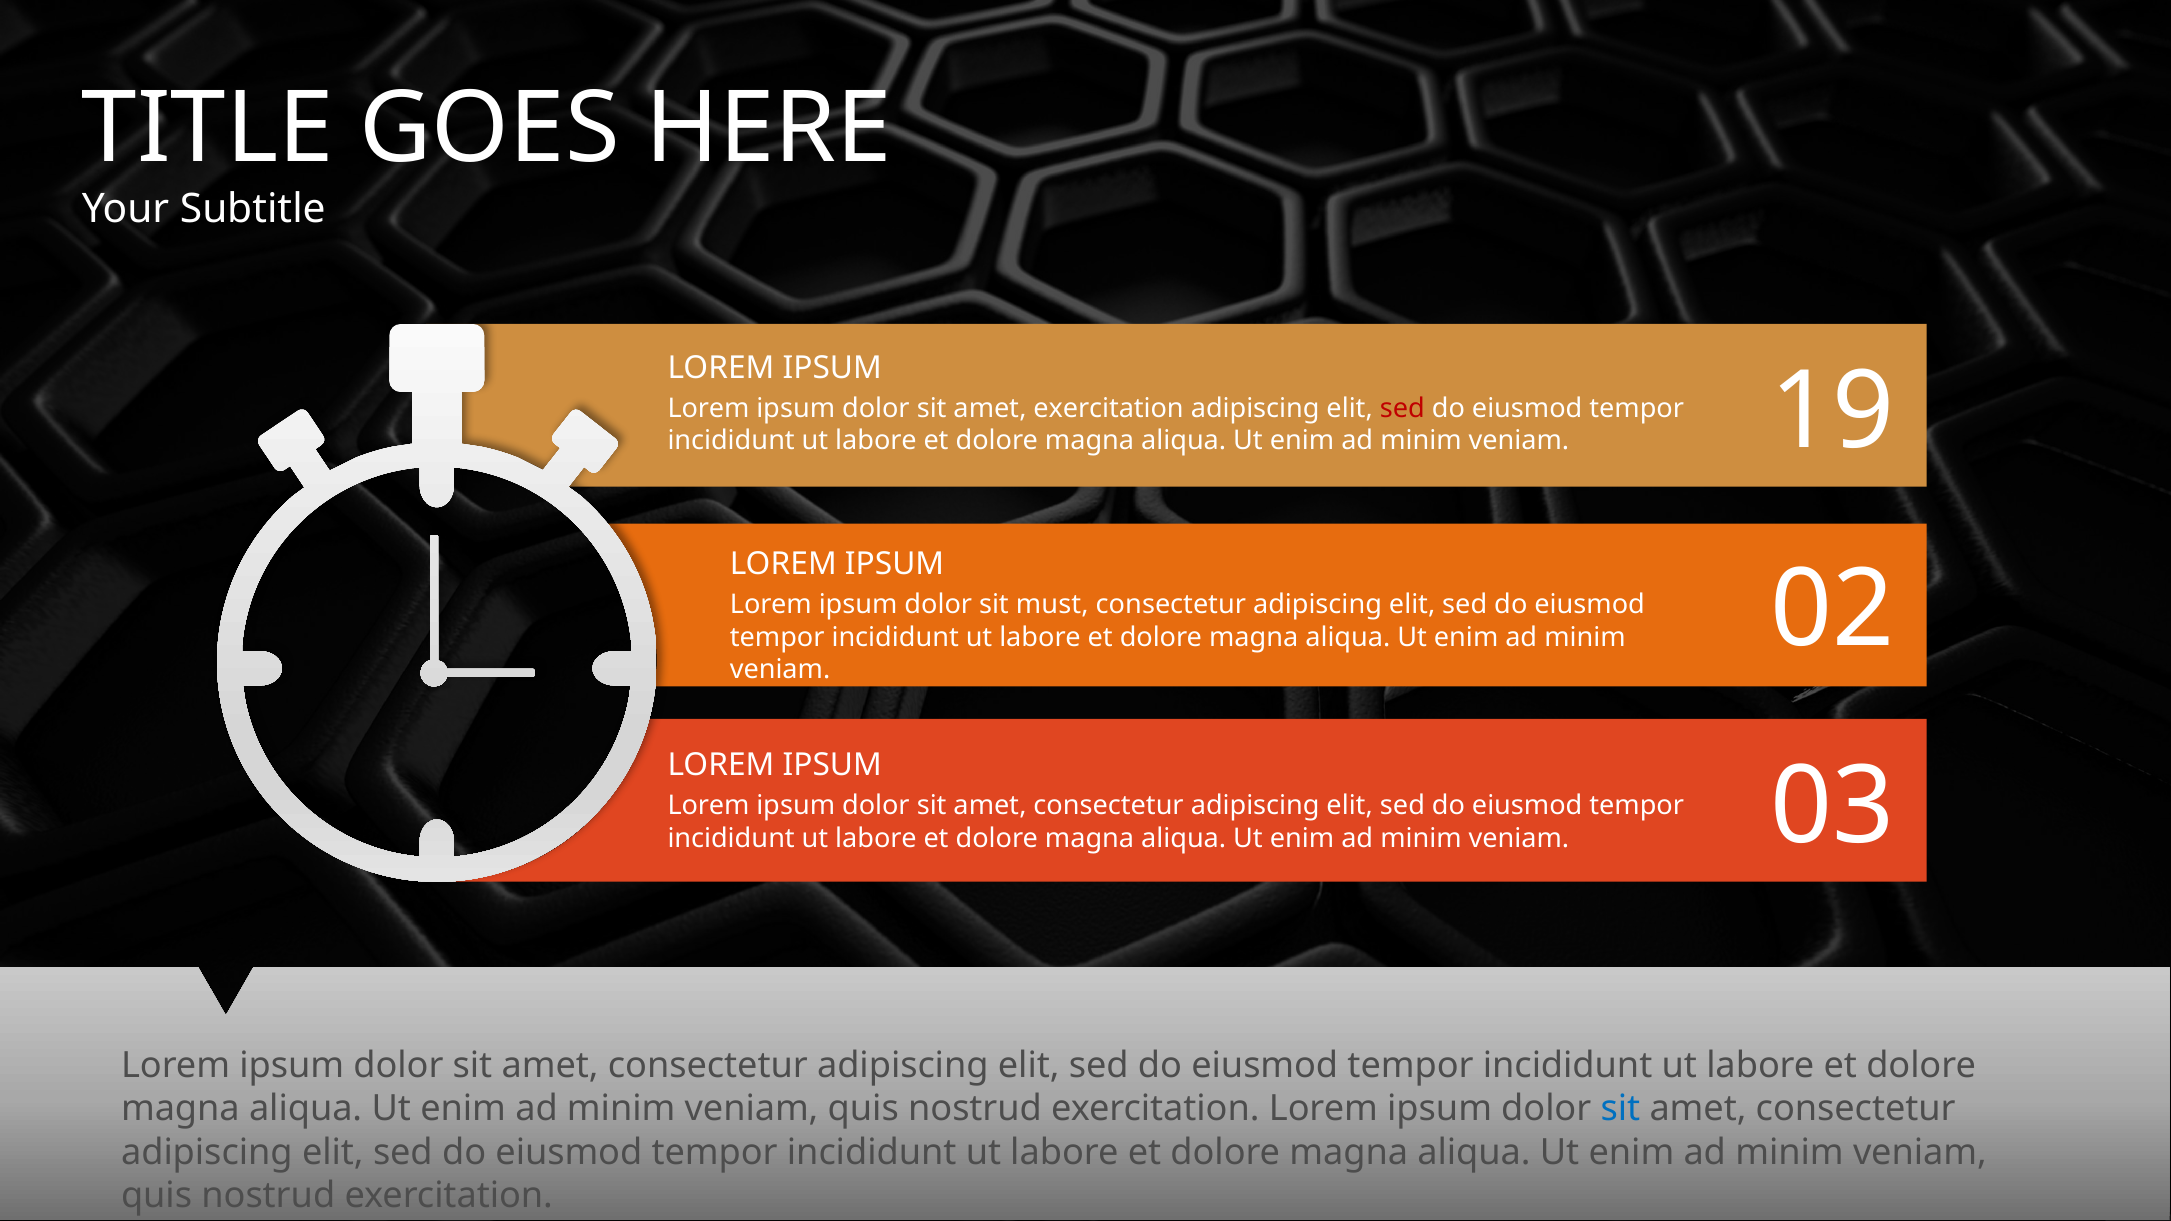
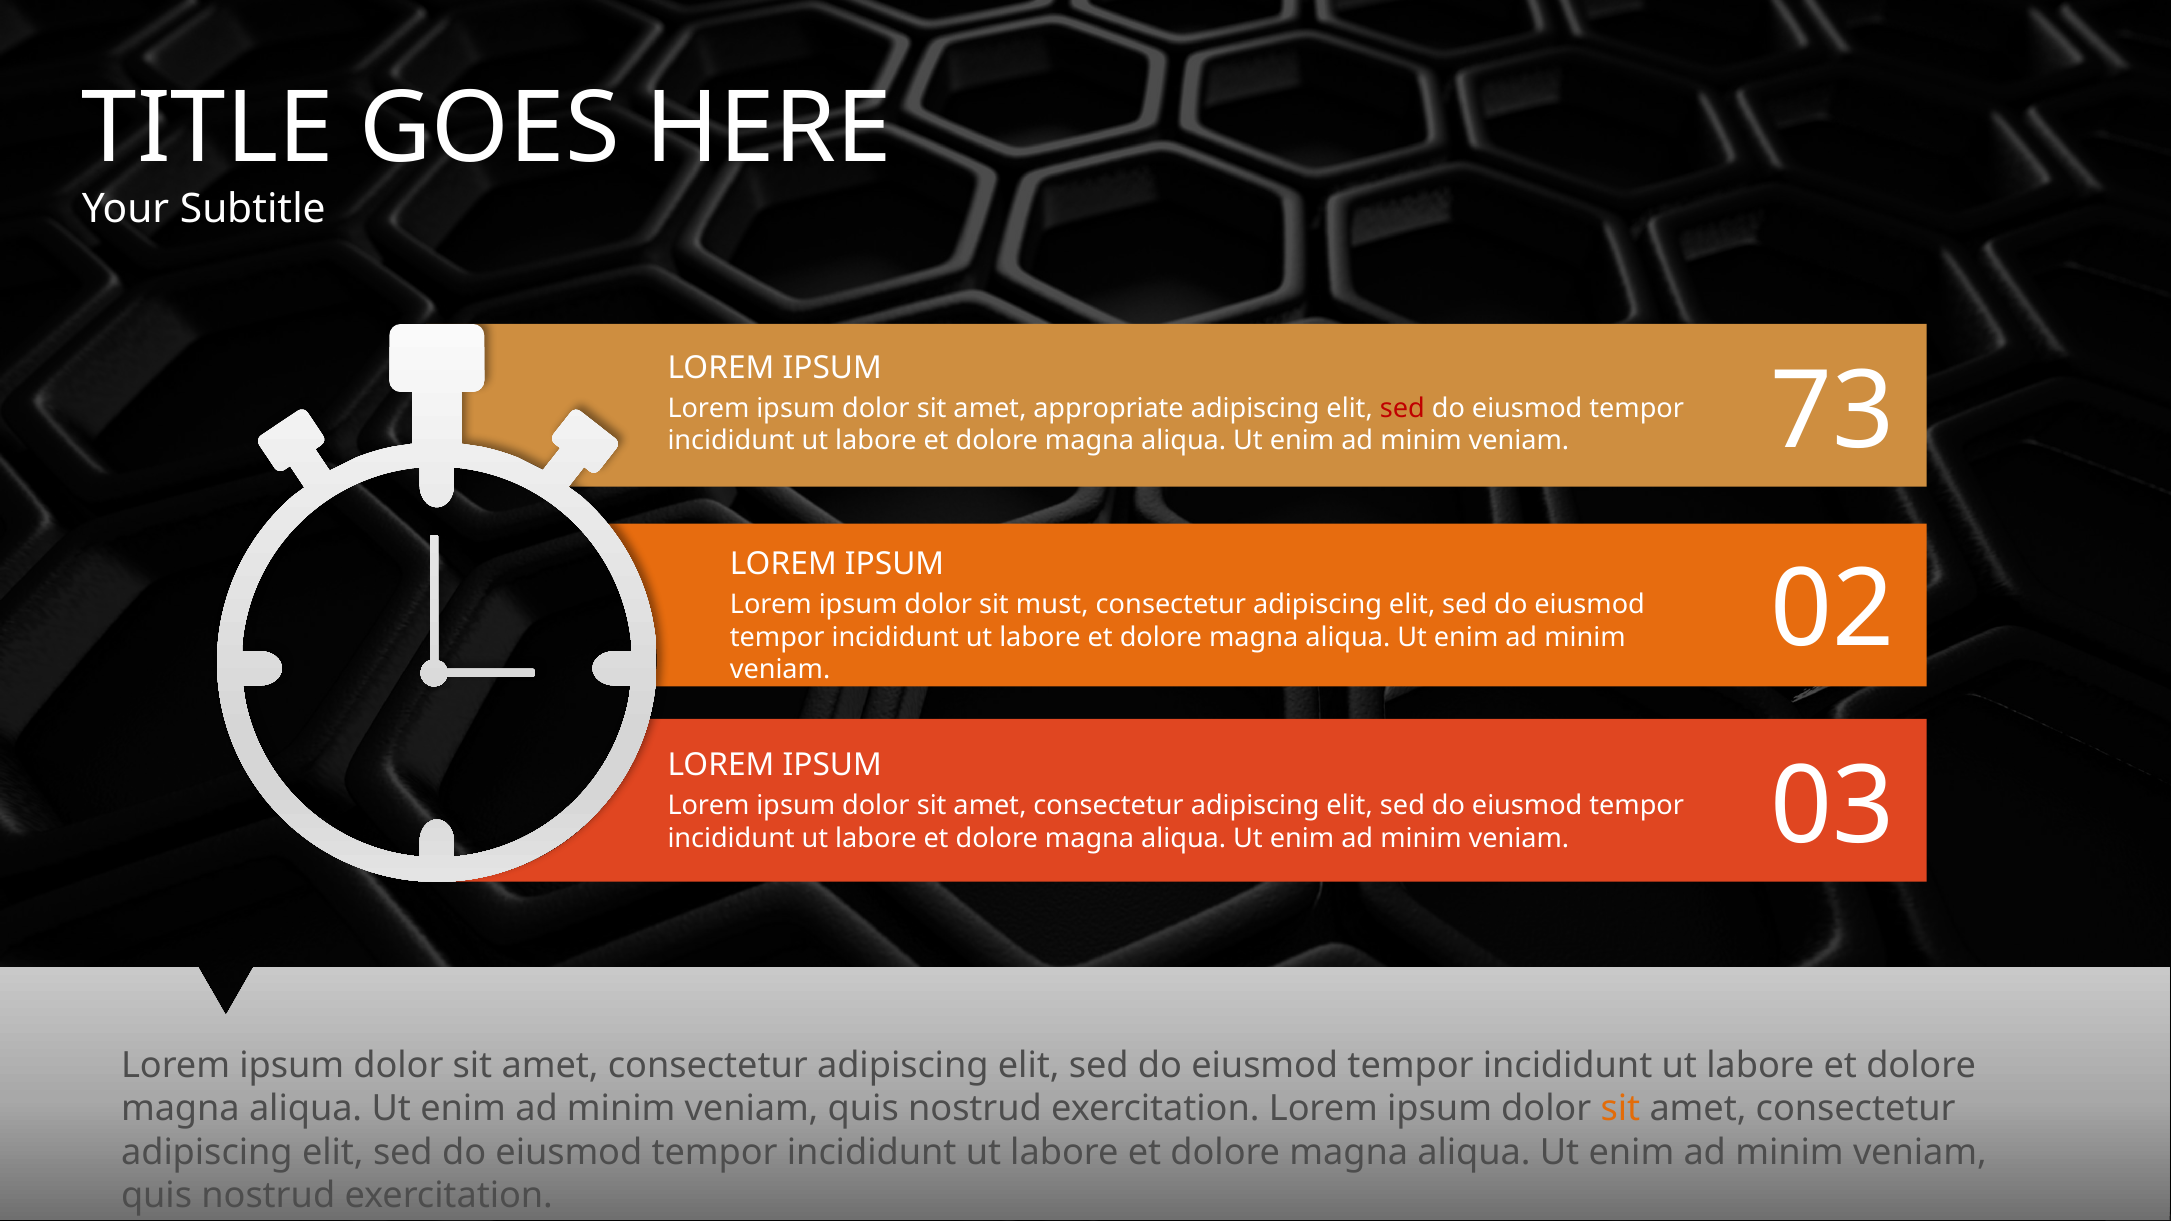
amet exercitation: exercitation -> appropriate
19: 19 -> 73
sit at (1620, 1109) colour: blue -> orange
